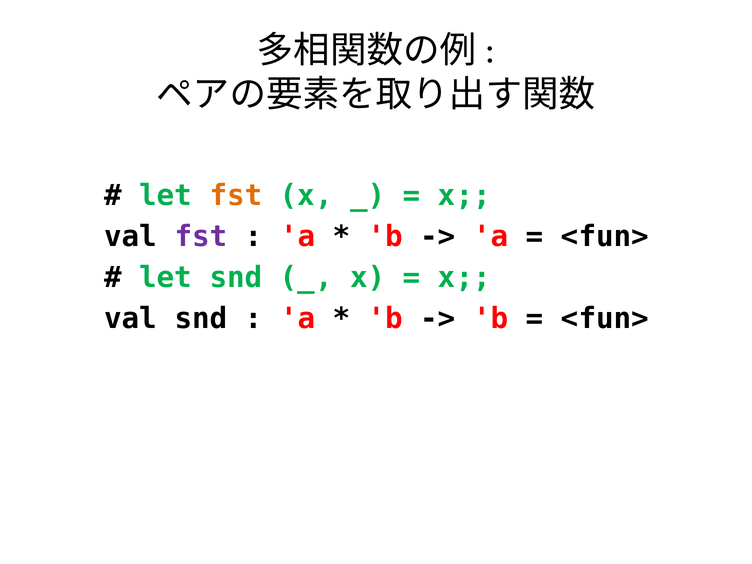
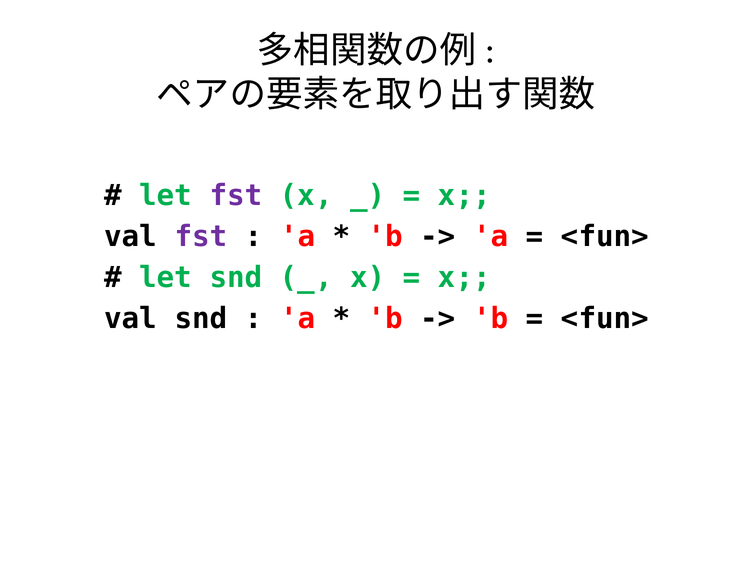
fst at (236, 196) colour: orange -> purple
